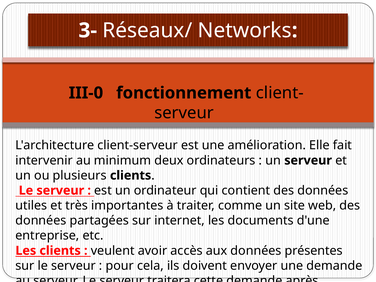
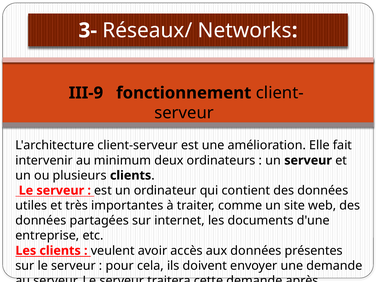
III-0: III-0 -> III-9
